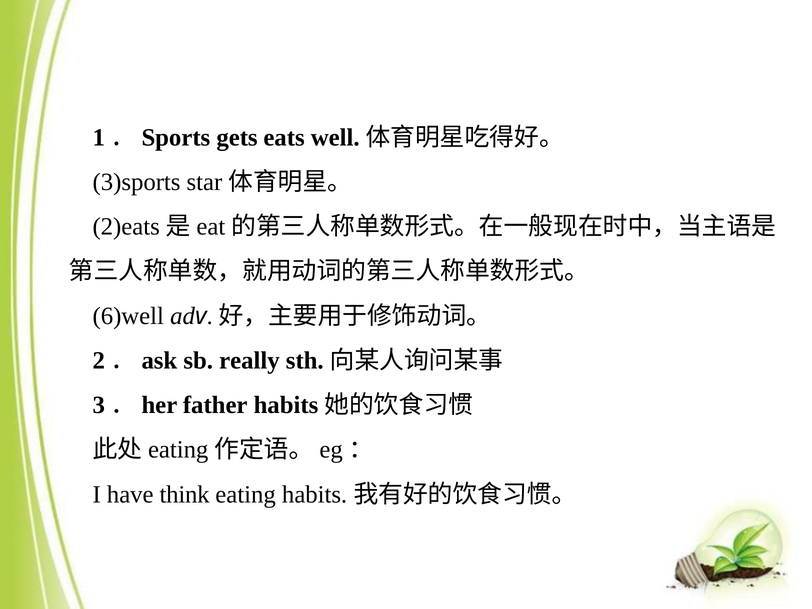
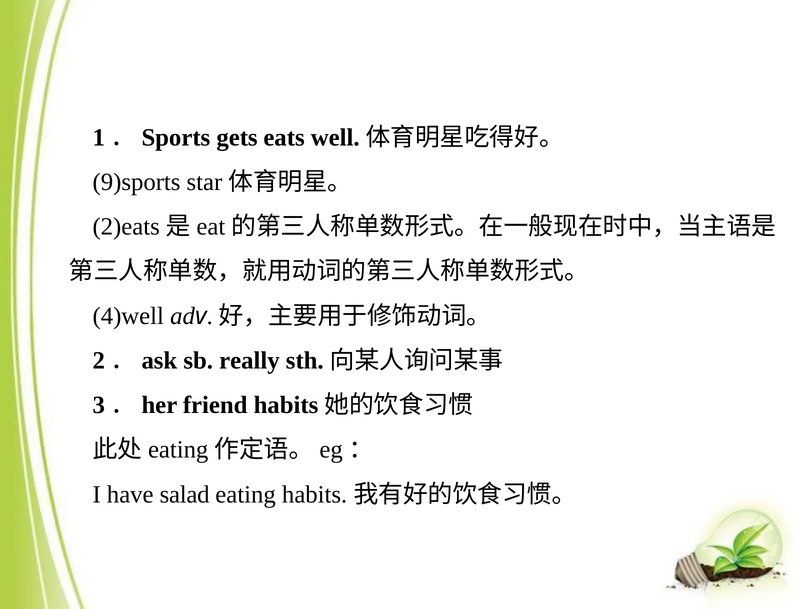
3)sports: 3)sports -> 9)sports
6)well: 6)well -> 4)well
father: father -> friend
think: think -> salad
